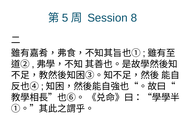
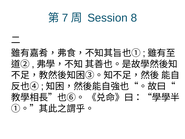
5: 5 -> 7
